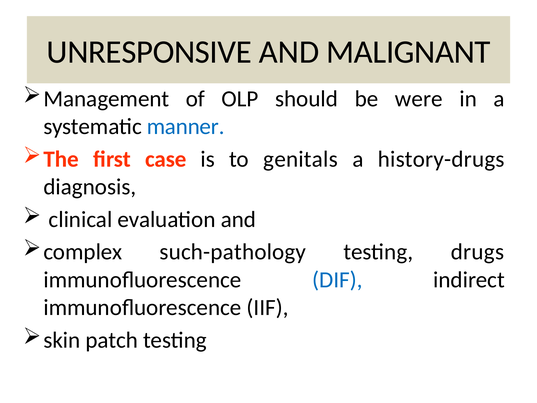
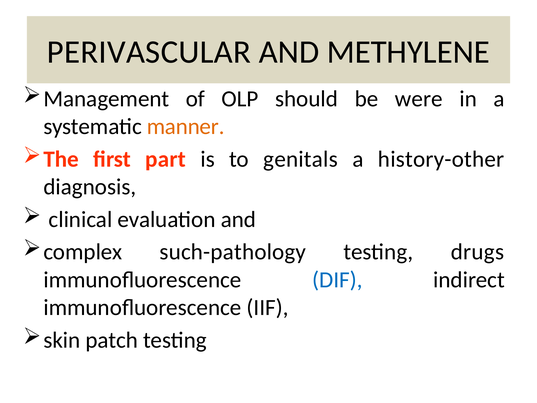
UNRESPONSIVE: UNRESPONSIVE -> PERIVASCULAR
MALIGNANT: MALIGNANT -> METHYLENE
manner colour: blue -> orange
case: case -> part
history-drugs: history-drugs -> history-other
